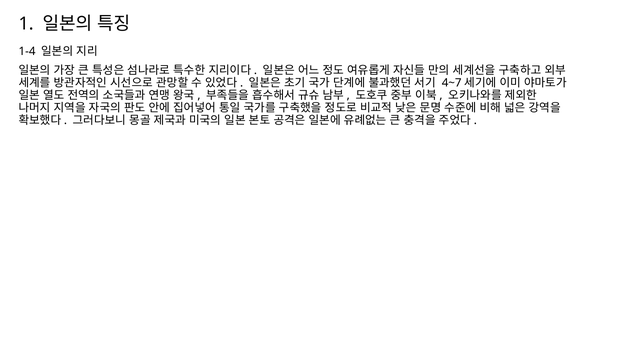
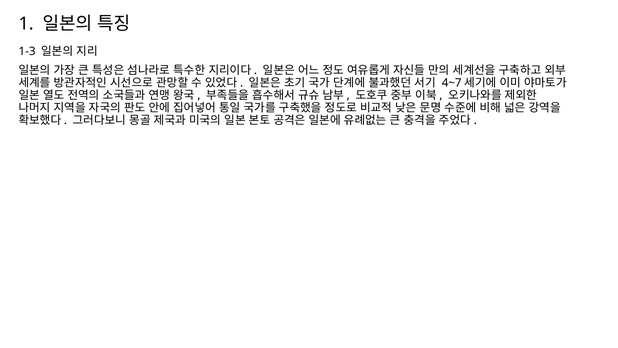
1-4: 1-4 -> 1-3
